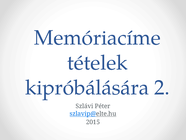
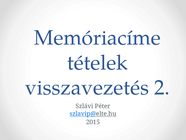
kipróbálására: kipróbálására -> visszavezetés
